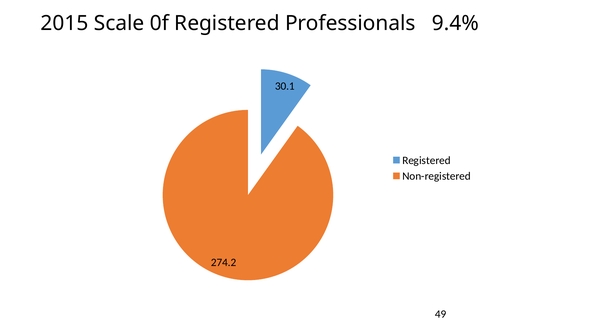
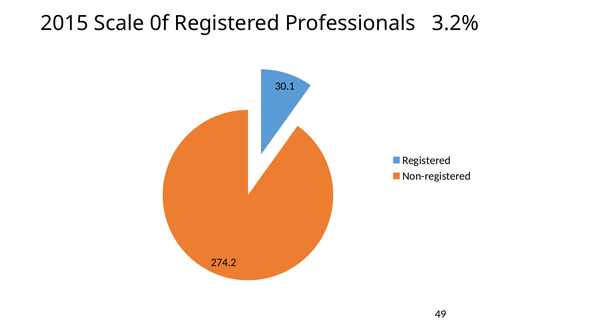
9.4%: 9.4% -> 3.2%
